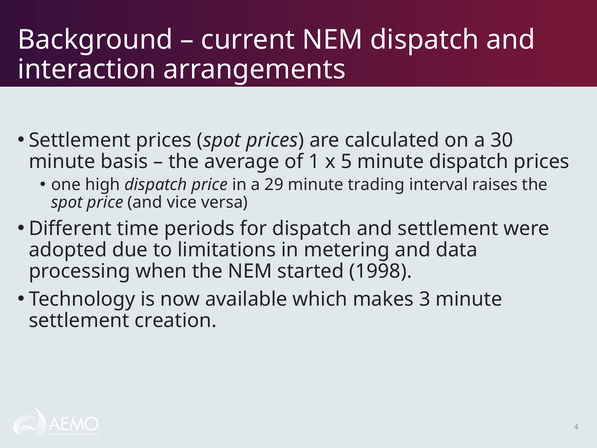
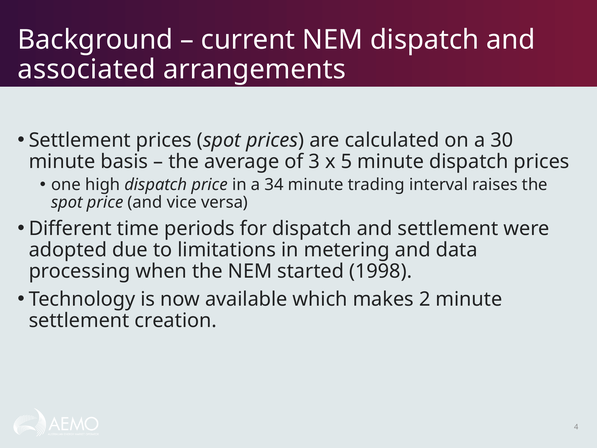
interaction: interaction -> associated
1: 1 -> 3
29: 29 -> 34
3: 3 -> 2
